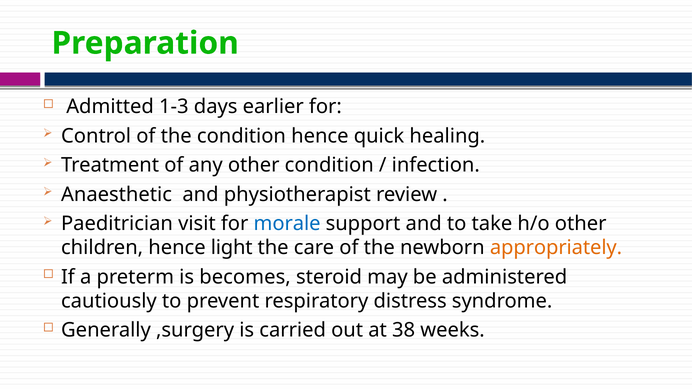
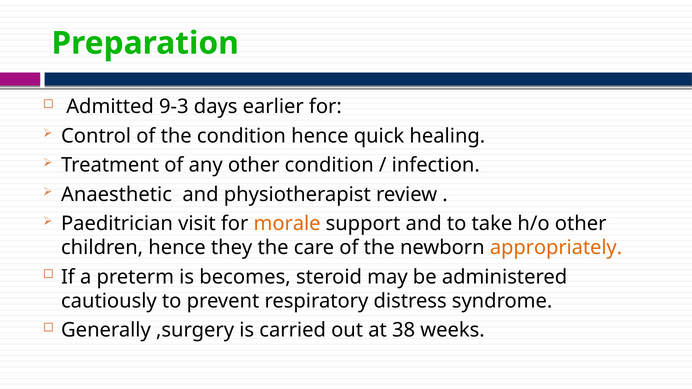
1-3: 1-3 -> 9-3
morale colour: blue -> orange
light: light -> they
